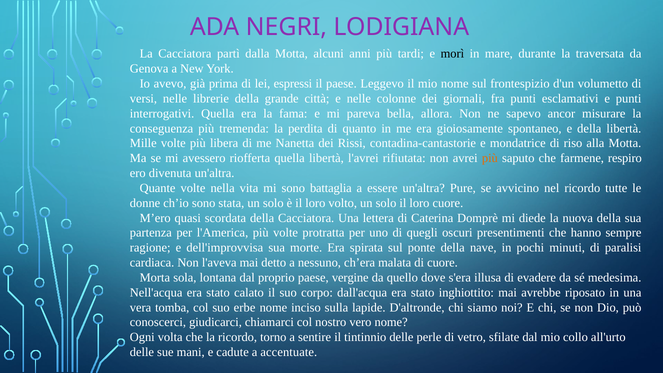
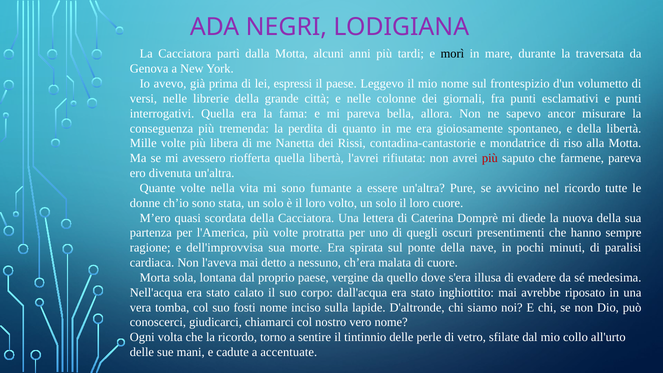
più at (490, 158) colour: orange -> red
farmene respiro: respiro -> pareva
battaglia: battaglia -> fumante
erbe: erbe -> fosti
